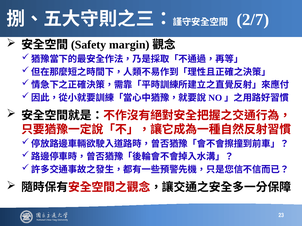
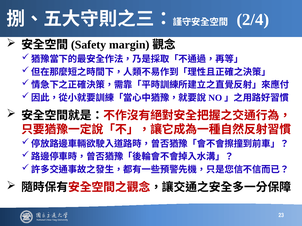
2/7: 2/7 -> 2/4
